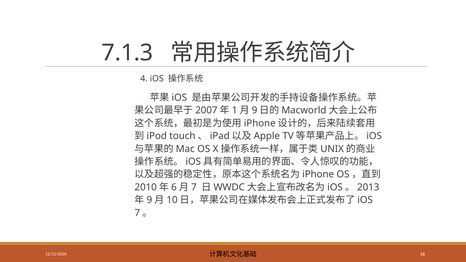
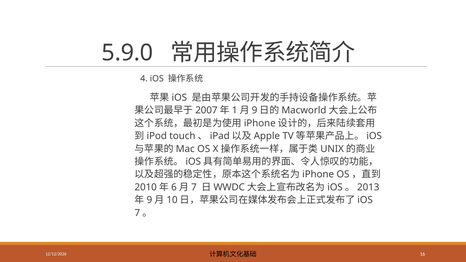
7.1.3: 7.1.3 -> 5.9.0
